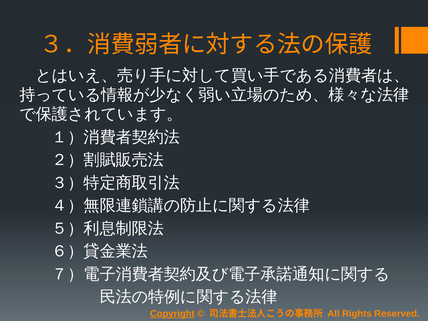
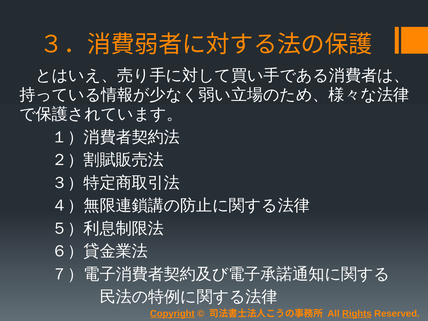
Rights underline: none -> present
